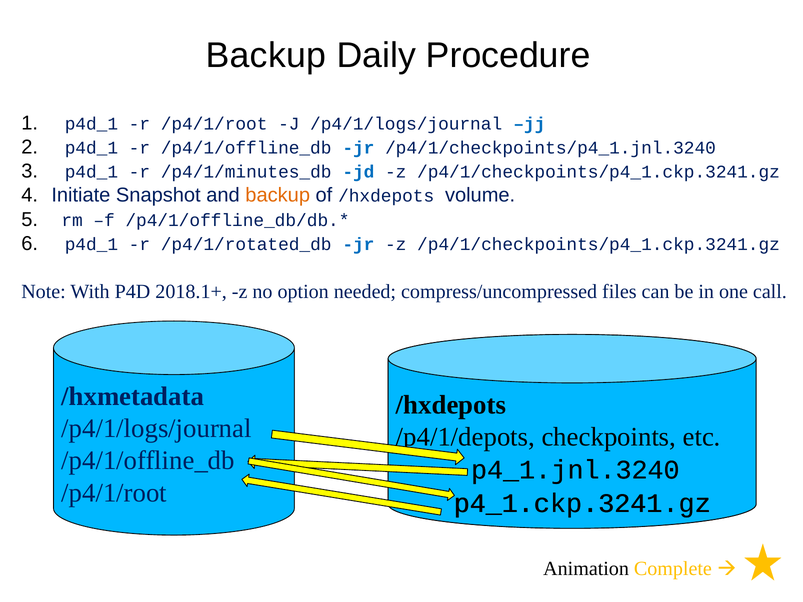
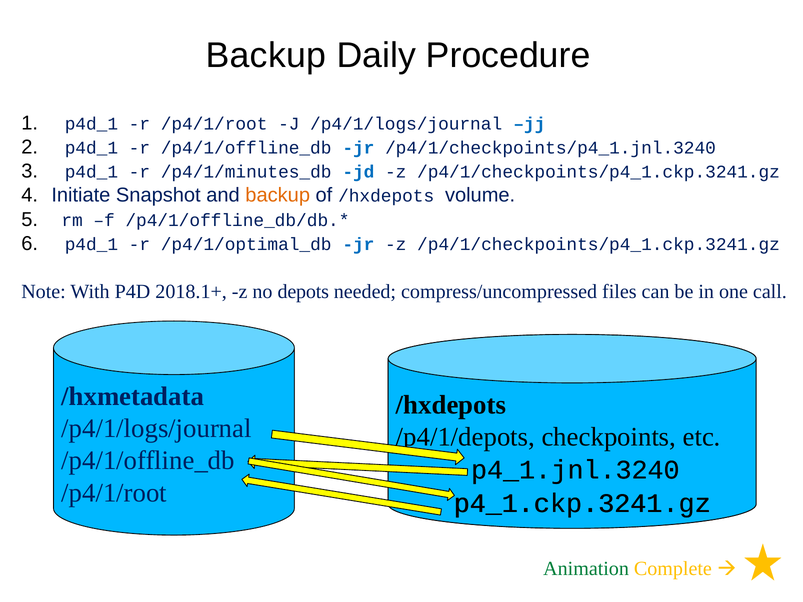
/p4/1/rotated_db: /p4/1/rotated_db -> /p4/1/optimal_db
option: option -> depots
Animation colour: black -> green
